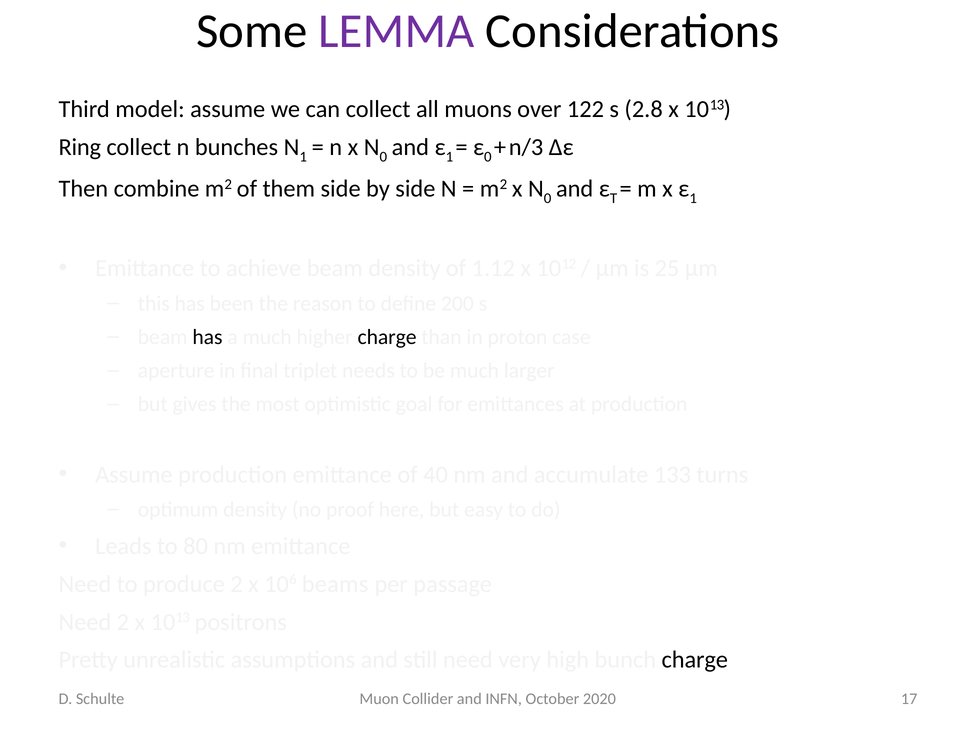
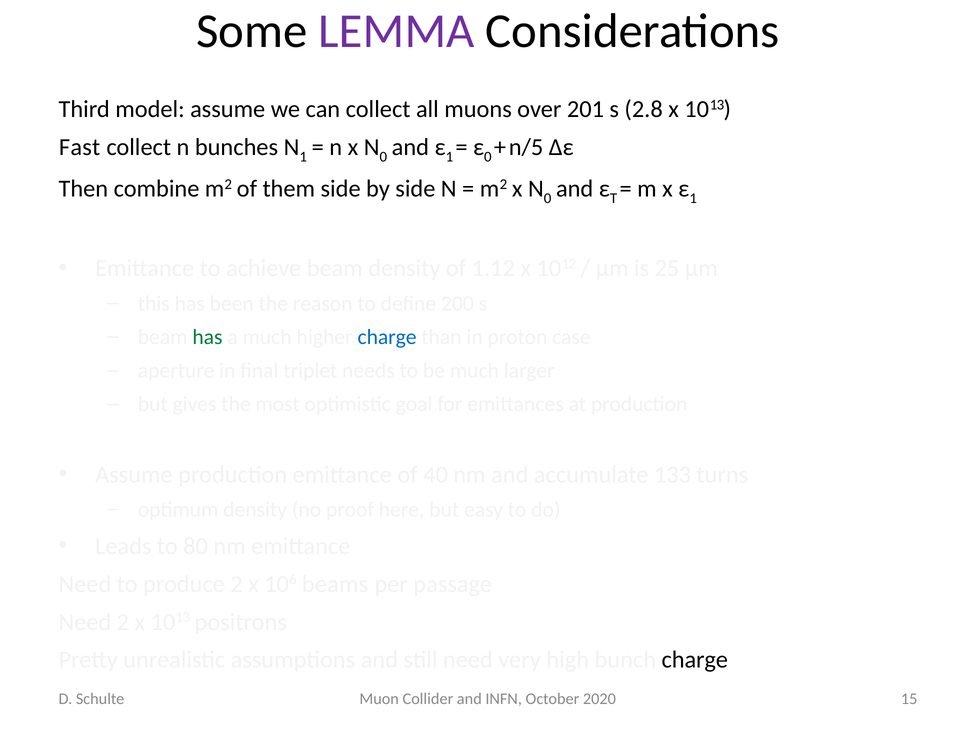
122: 122 -> 201
Ring: Ring -> Fast
n/3: n/3 -> n/5
has at (207, 337) colour: black -> green
charge at (387, 337) colour: black -> blue
17: 17 -> 15
